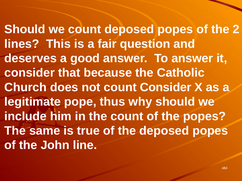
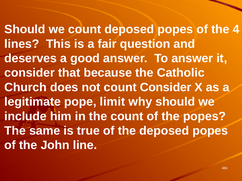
2: 2 -> 4
thus: thus -> limit
